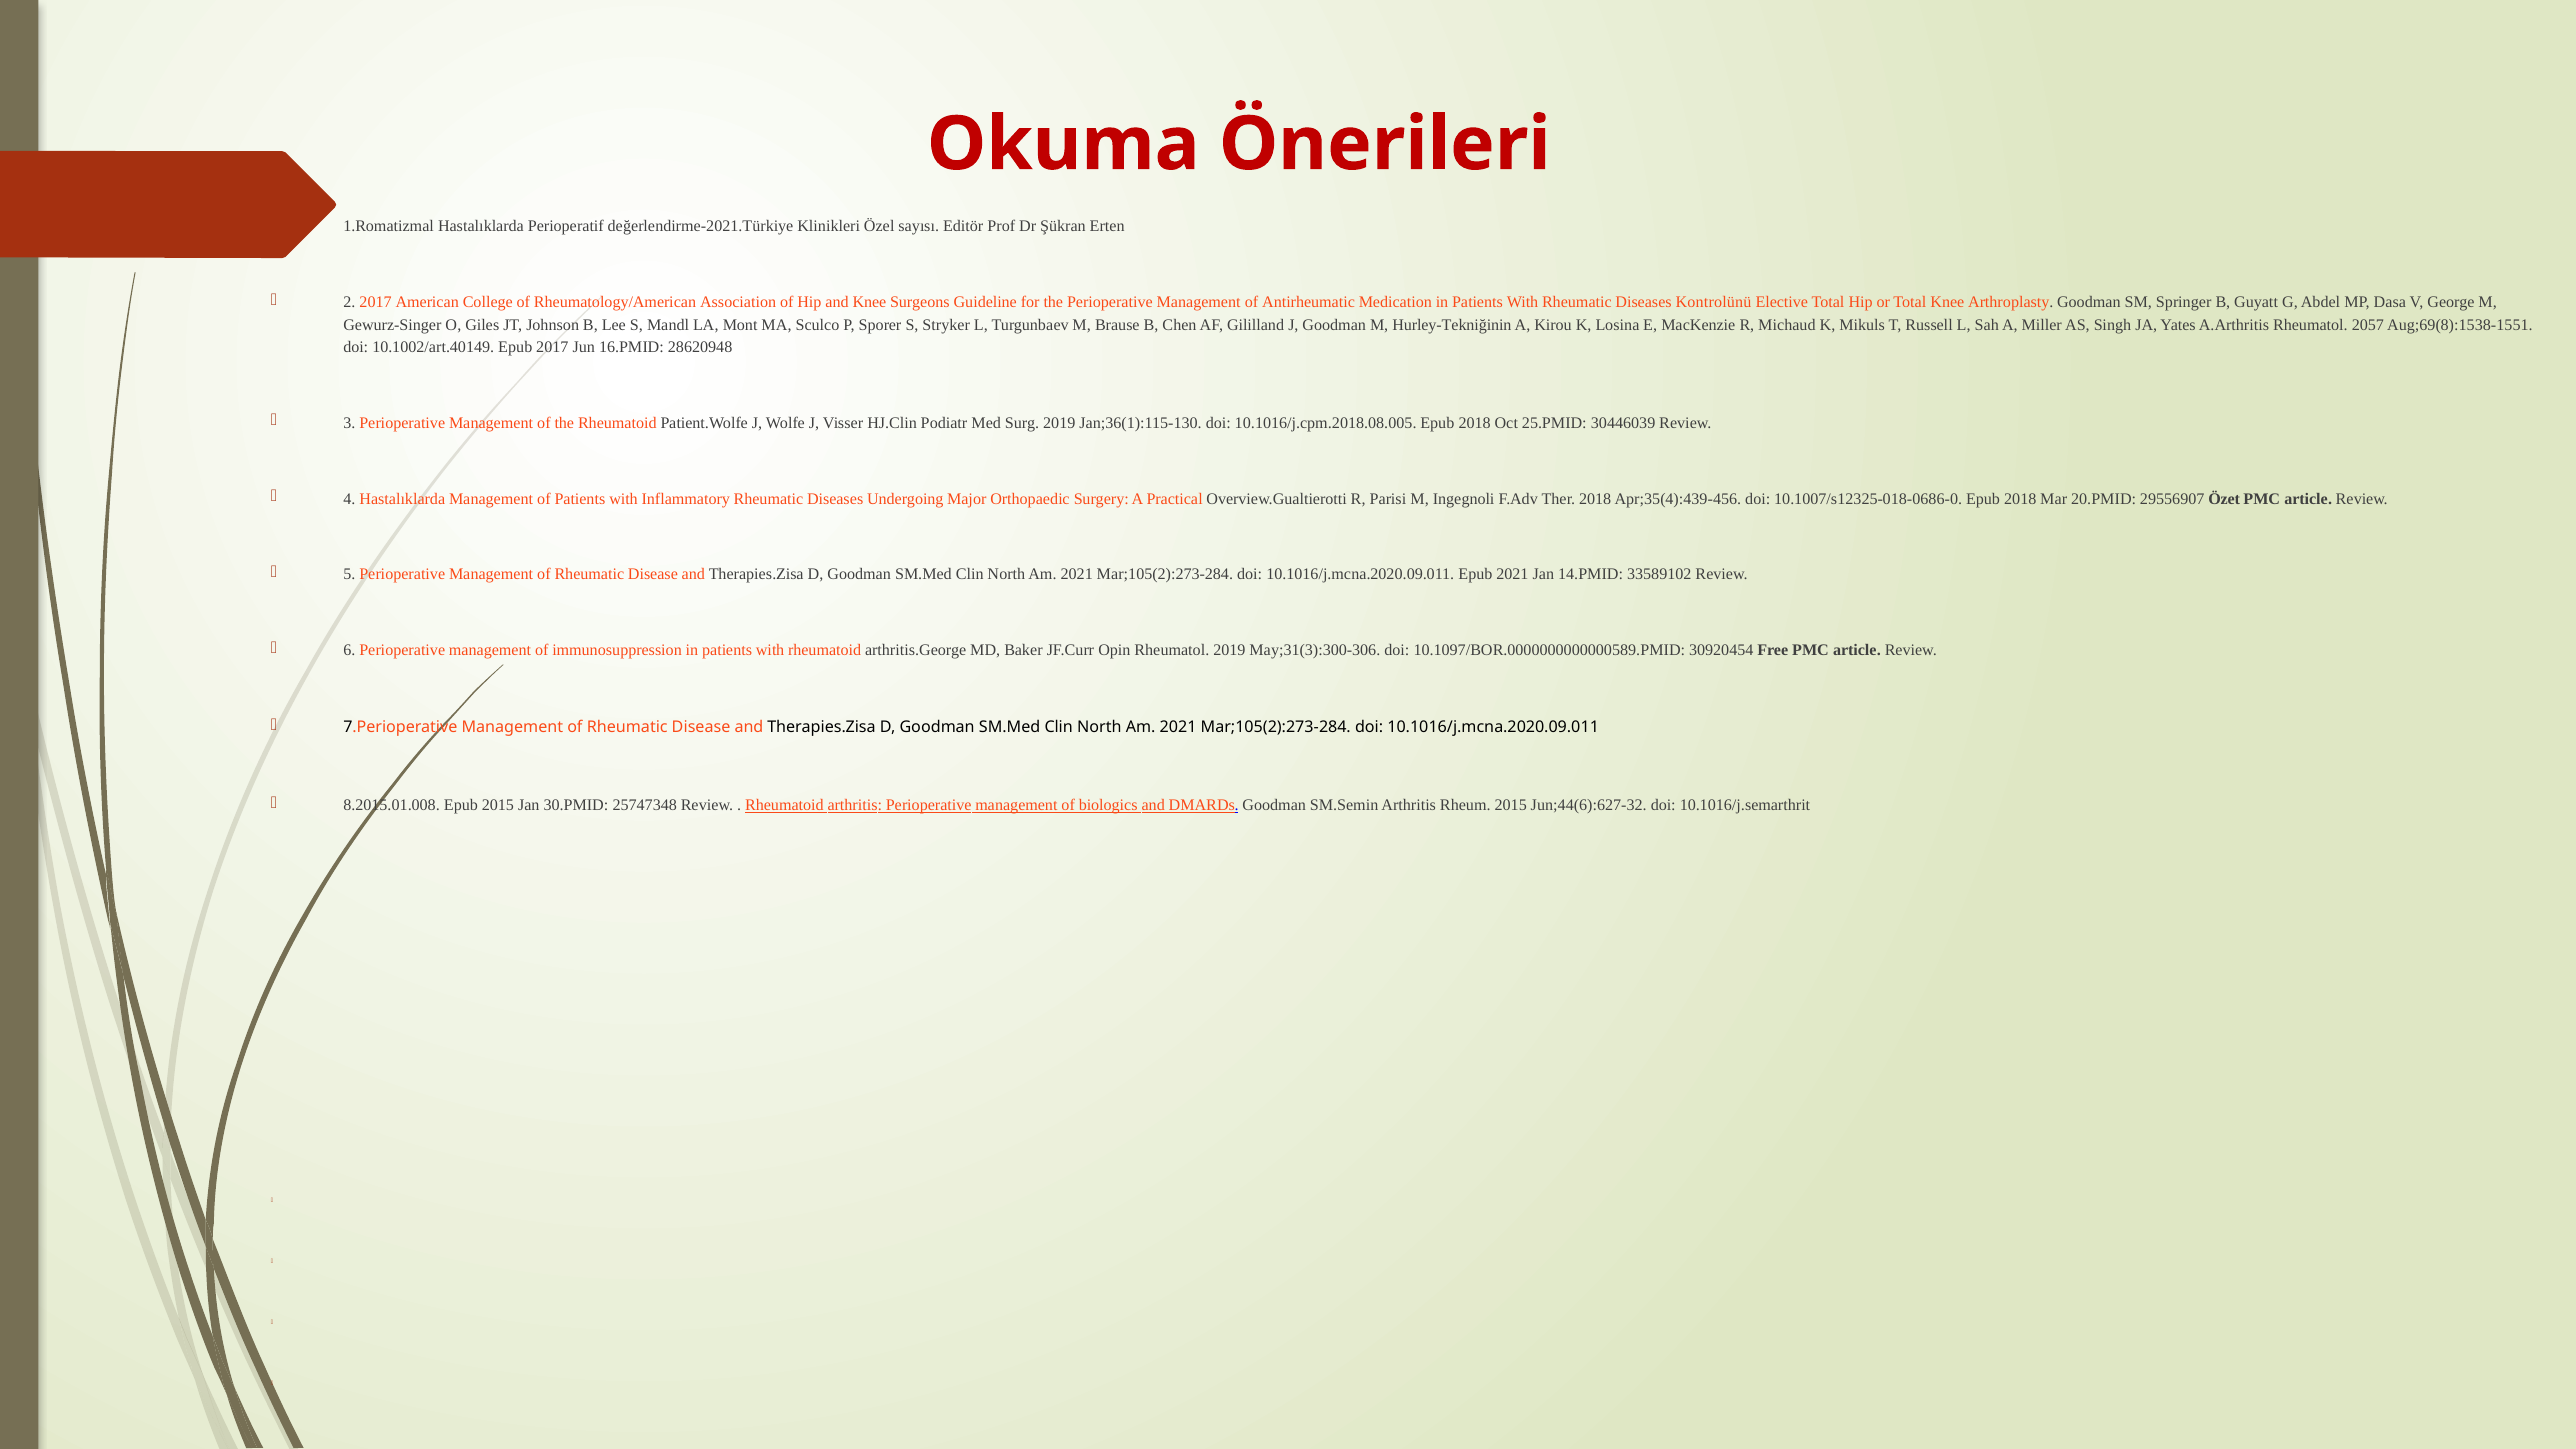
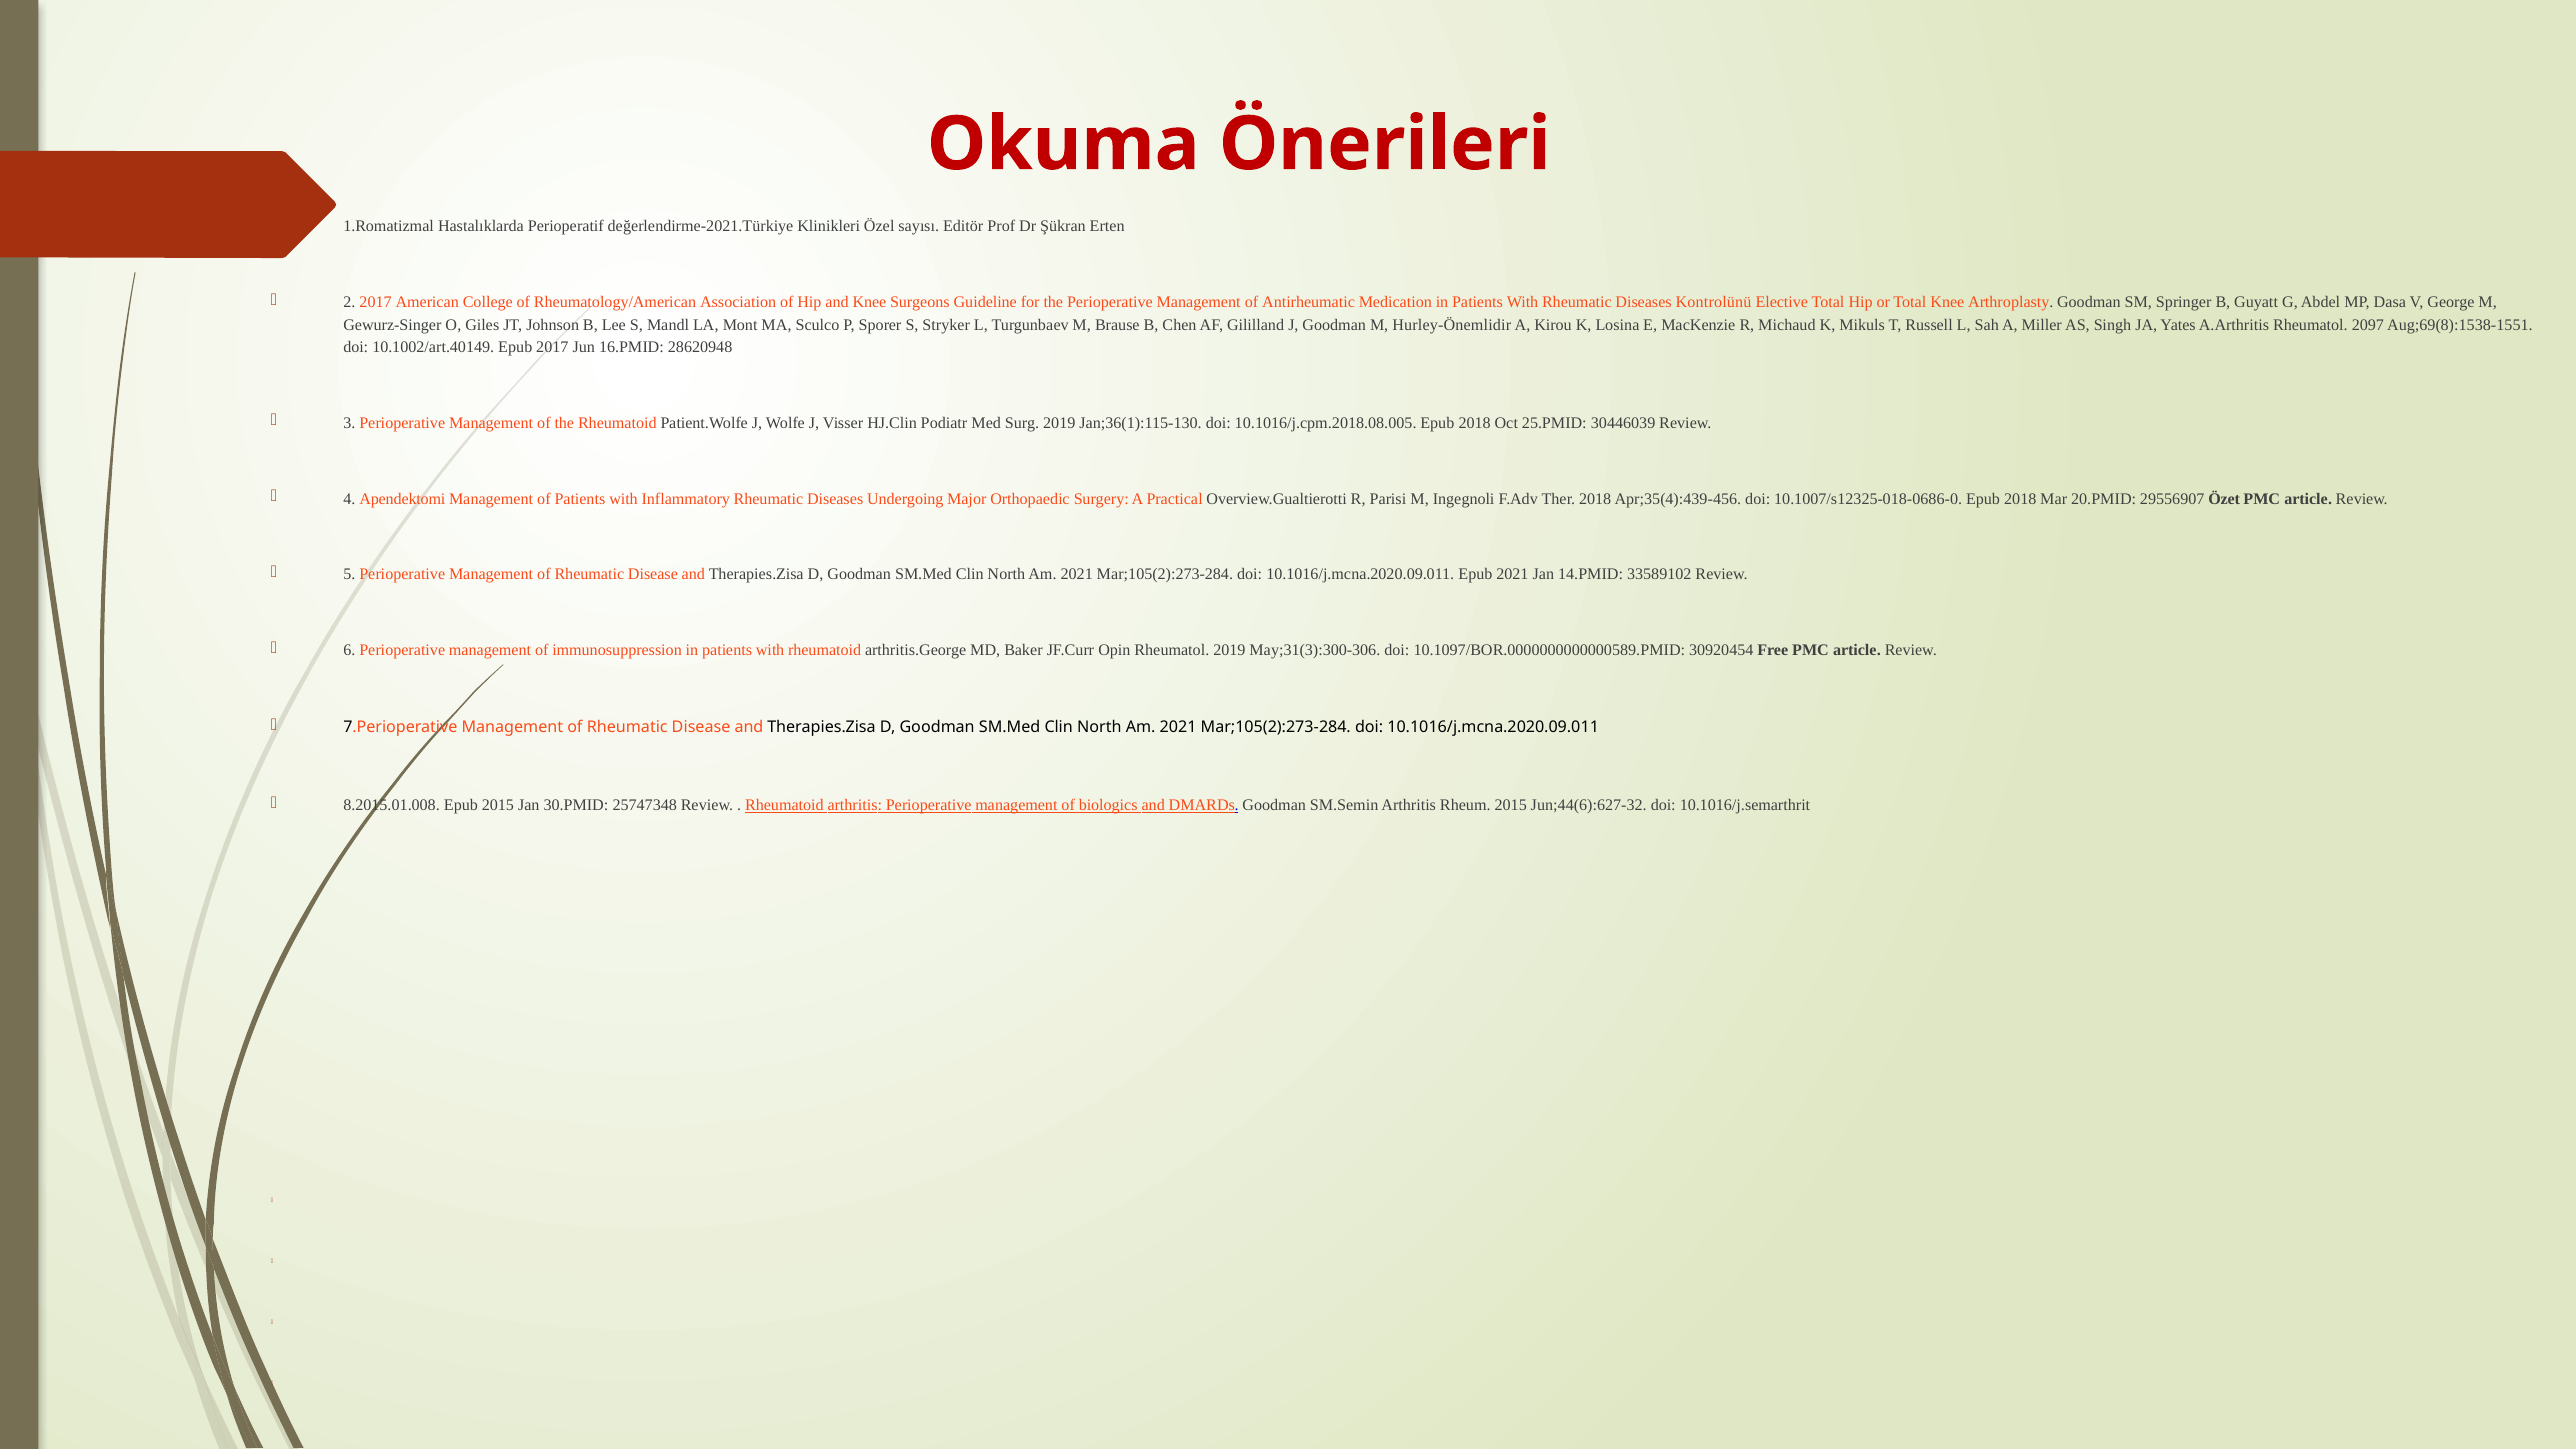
Hurley-Tekniğinin: Hurley-Tekniğinin -> Hurley-Önemlidir
2057: 2057 -> 2097
4 Hastalıklarda: Hastalıklarda -> Apendektomi
